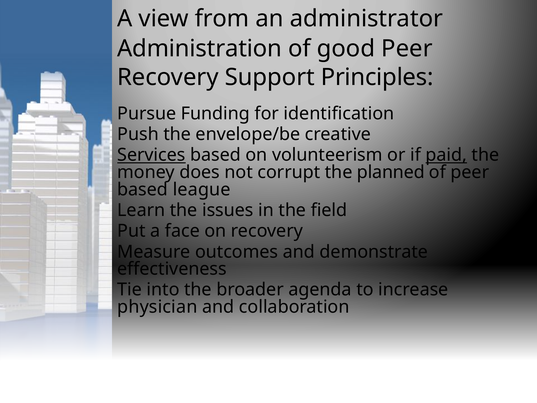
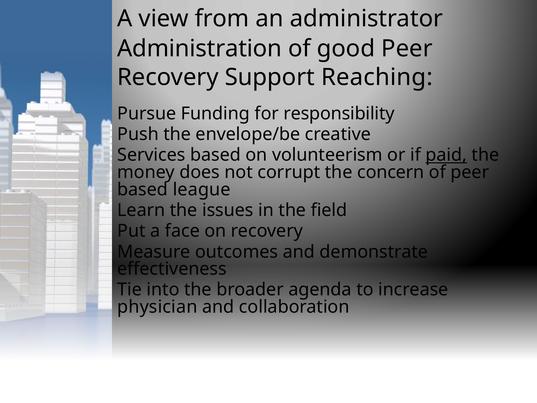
Principles: Principles -> Reaching
identification: identification -> responsibility
Services underline: present -> none
planned: planned -> concern
